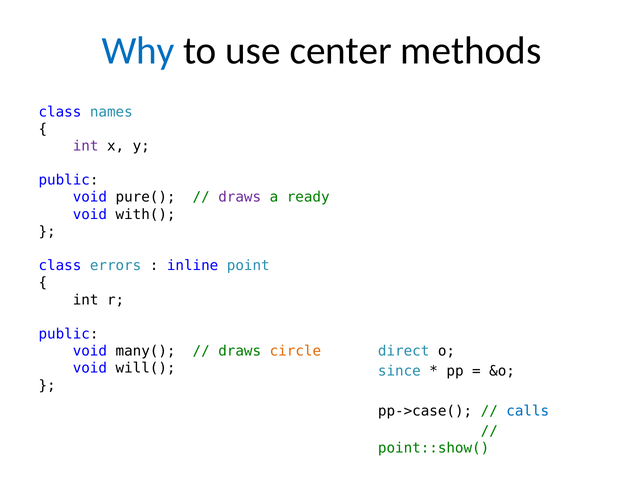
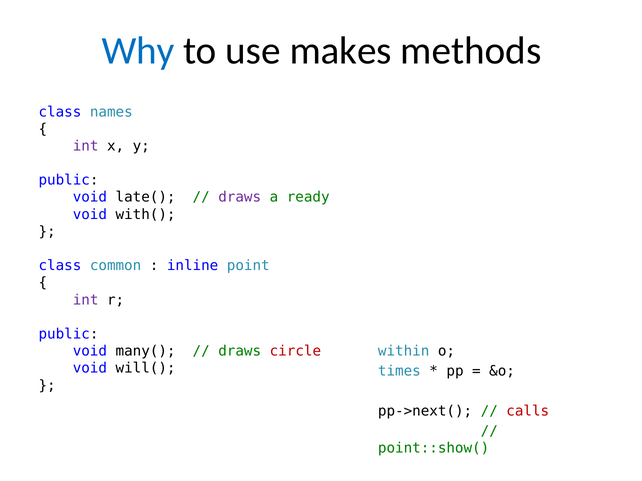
center: center -> makes
pure(: pure( -> late(
errors: errors -> common
int at (86, 300) colour: black -> purple
circle colour: orange -> red
direct: direct -> within
since: since -> times
pp->case(: pp->case( -> pp->next(
calls colour: blue -> red
